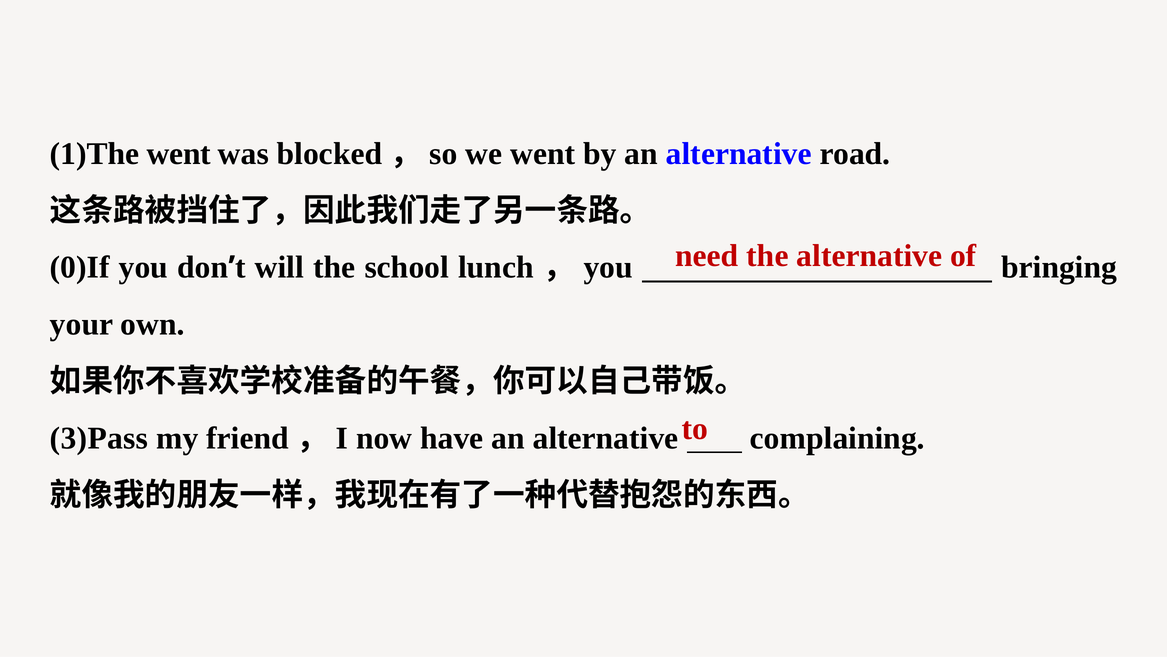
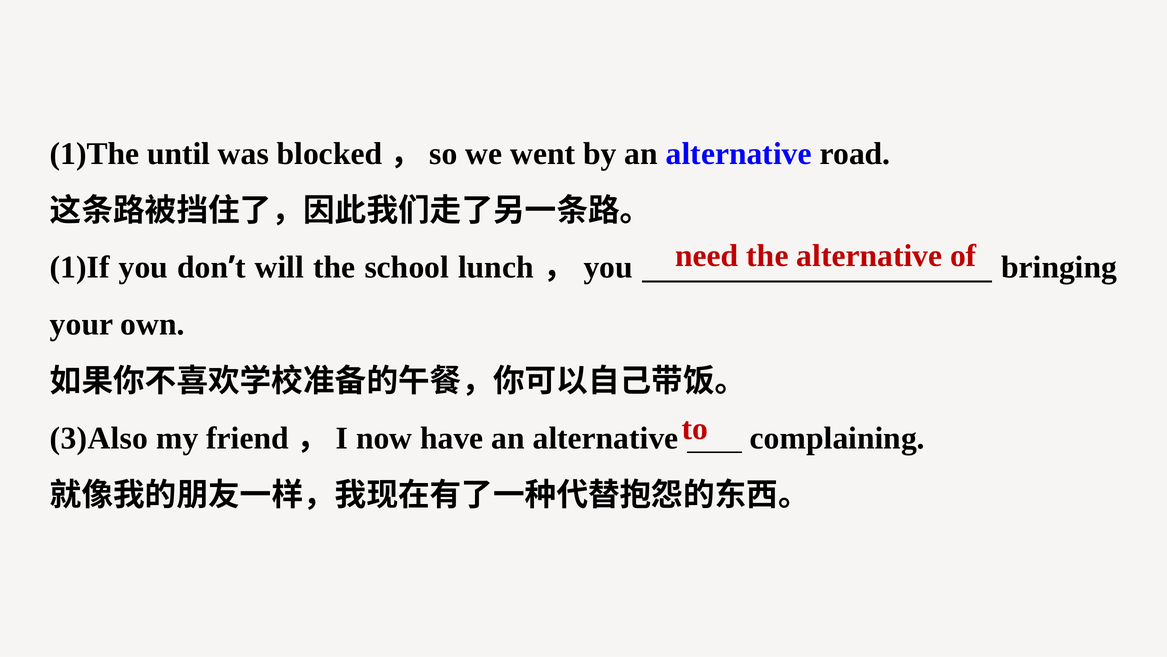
1)The went: went -> until
0)If: 0)If -> 1)If
3)Pass: 3)Pass -> 3)Also
